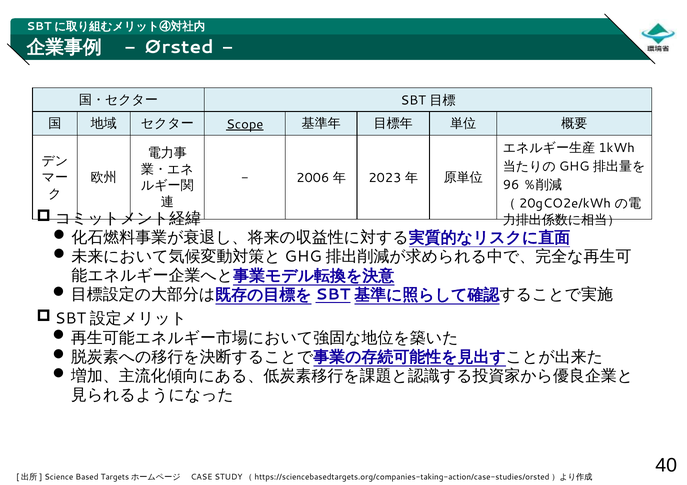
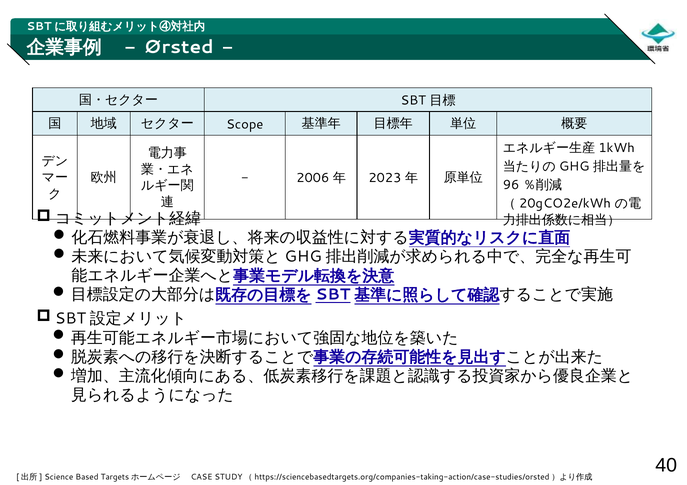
Scope underline: present -> none
